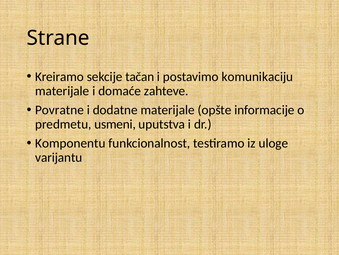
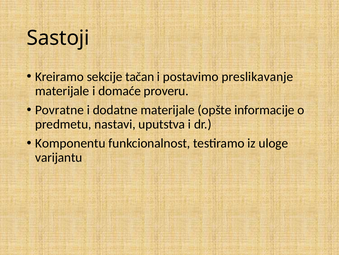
Strane: Strane -> Sastoji
komunikaciju: komunikaciju -> preslikavanje
zahteve: zahteve -> proveru
usmeni: usmeni -> nastavi
